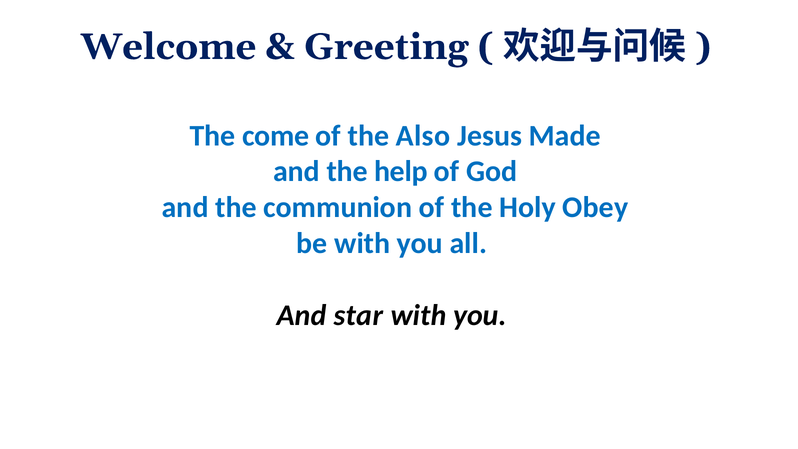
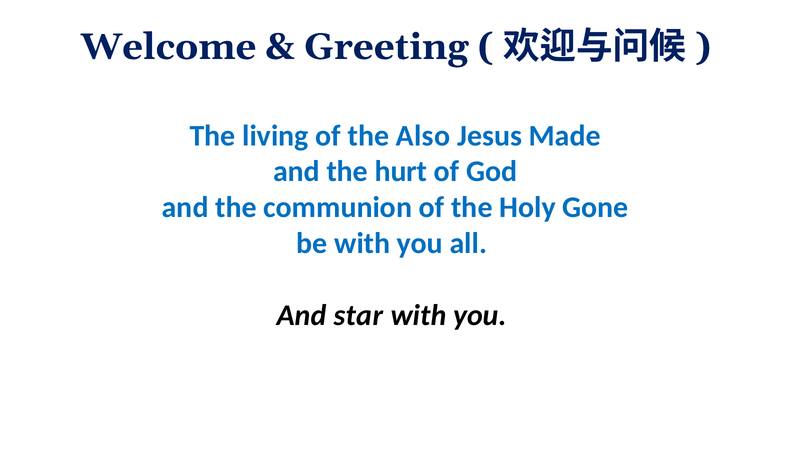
come: come -> living
help: help -> hurt
Obey: Obey -> Gone
